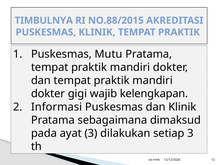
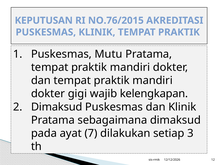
TIMBULNYA: TIMBULNYA -> KEPUTUSAN
NO.88/2015: NO.88/2015 -> NO.76/2015
Informasi at (57, 107): Informasi -> Dimaksud
ayat 3: 3 -> 7
